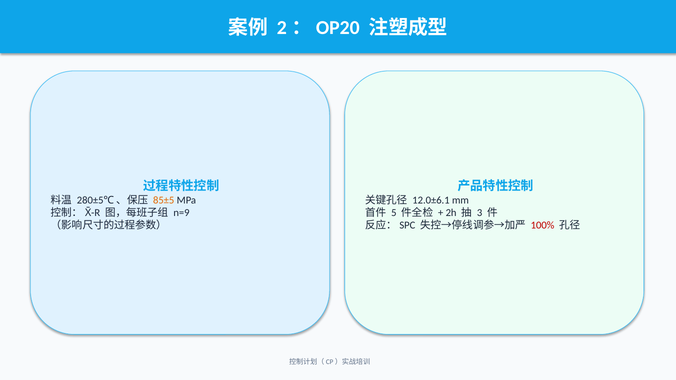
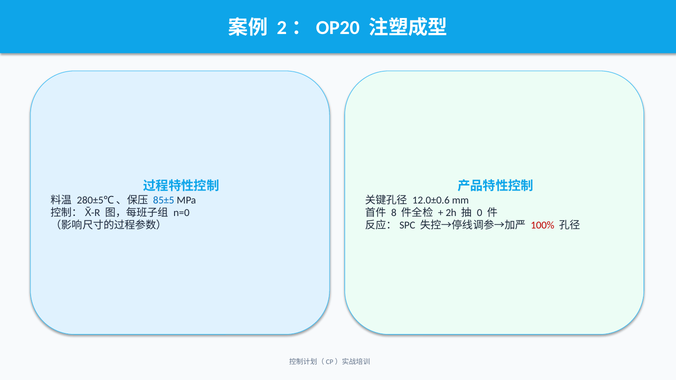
85±5 colour: orange -> blue
12.0±6.1: 12.0±6.1 -> 12.0±0.6
n=9: n=9 -> n=0
5: 5 -> 8
3: 3 -> 0
